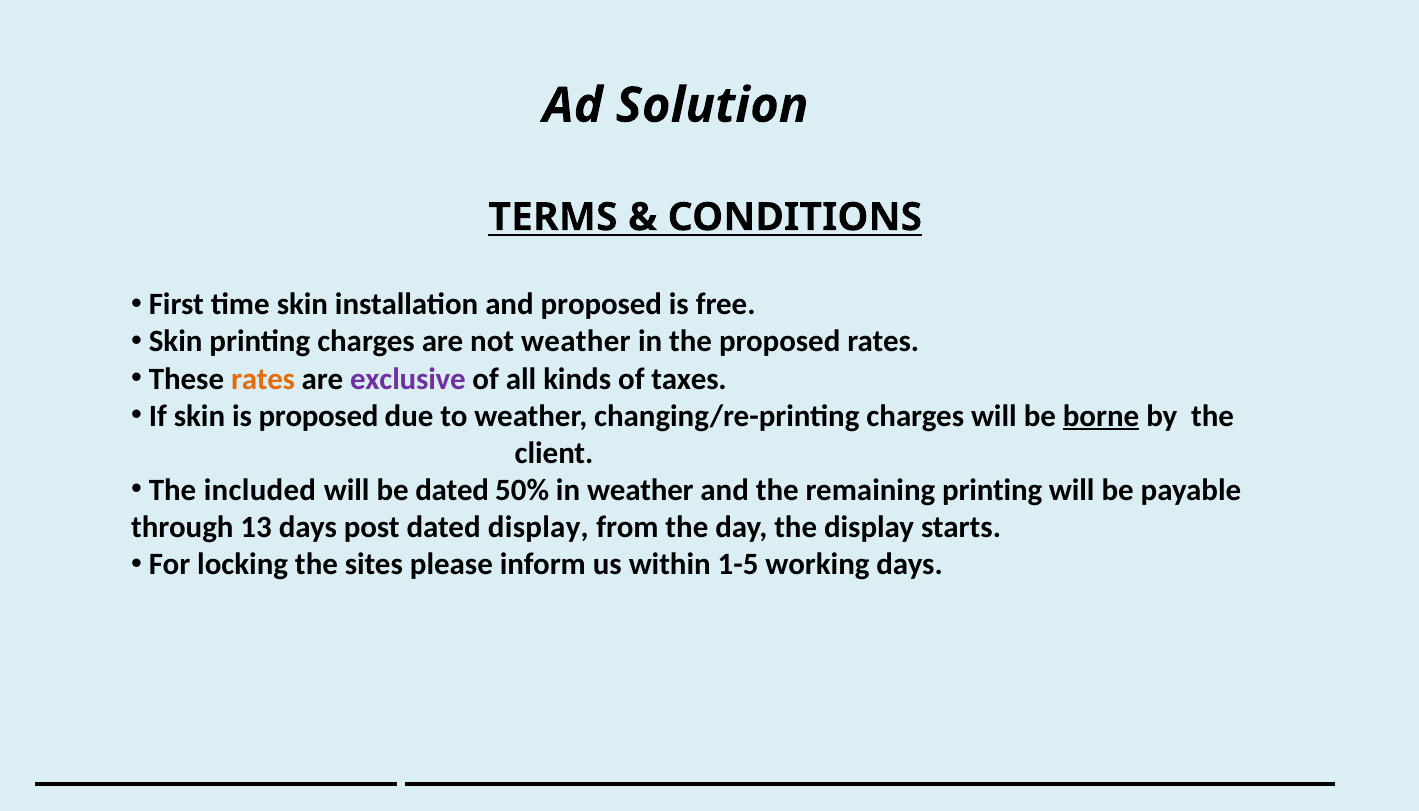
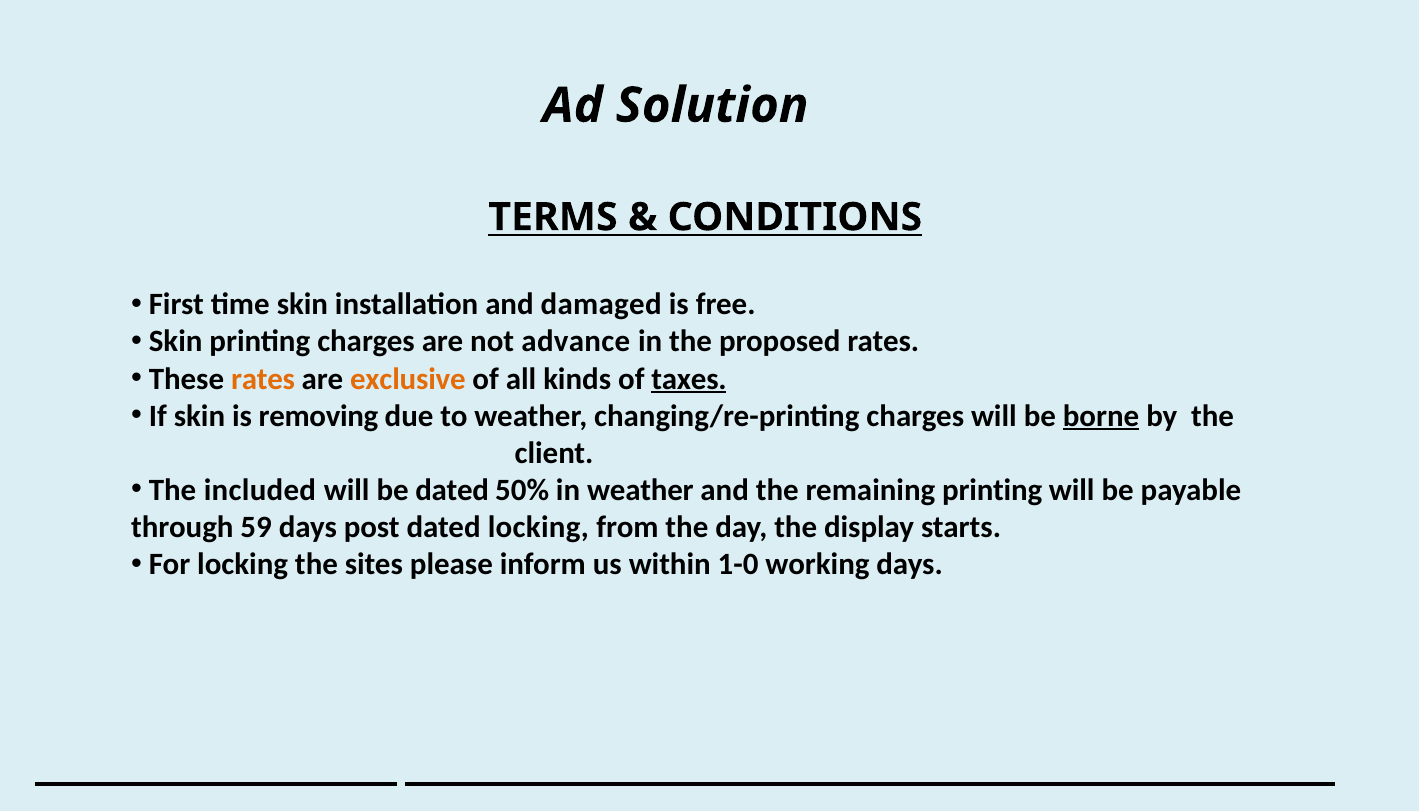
and proposed: proposed -> damaged
not weather: weather -> advance
exclusive colour: purple -> orange
taxes underline: none -> present
is proposed: proposed -> removing
13: 13 -> 59
dated display: display -> locking
1-5: 1-5 -> 1-0
